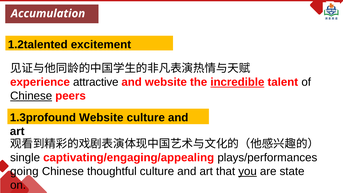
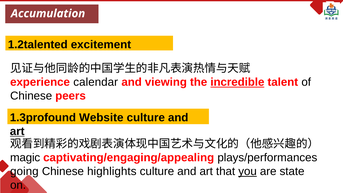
attractive: attractive -> calendar
and website: website -> viewing
Chinese at (31, 96) underline: present -> none
art at (17, 131) underline: none -> present
single: single -> magic
thoughtful: thoughtful -> highlights
